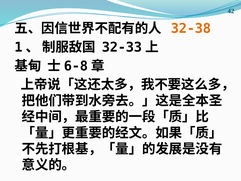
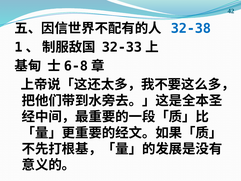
32-38 colour: orange -> blue
